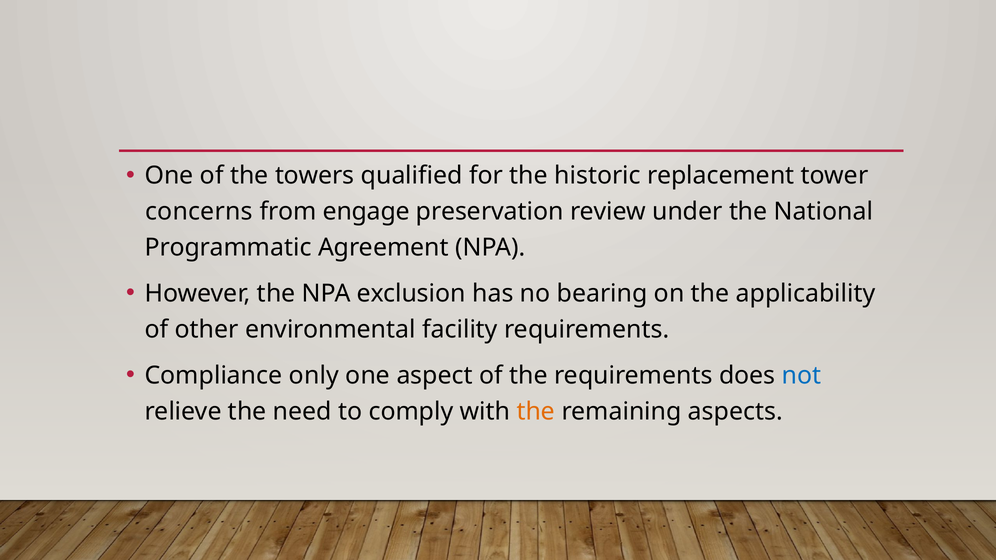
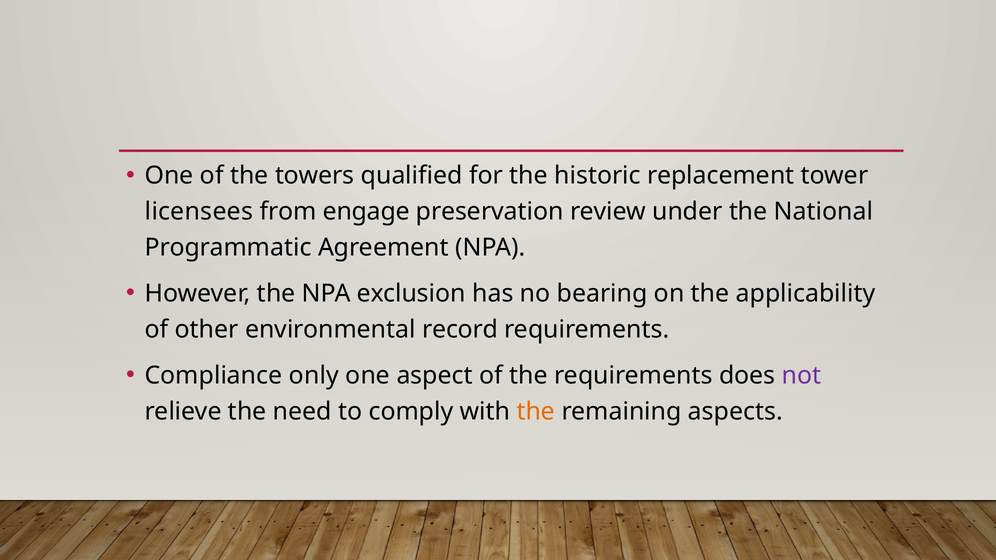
concerns: concerns -> licensees
facility: facility -> record
not colour: blue -> purple
